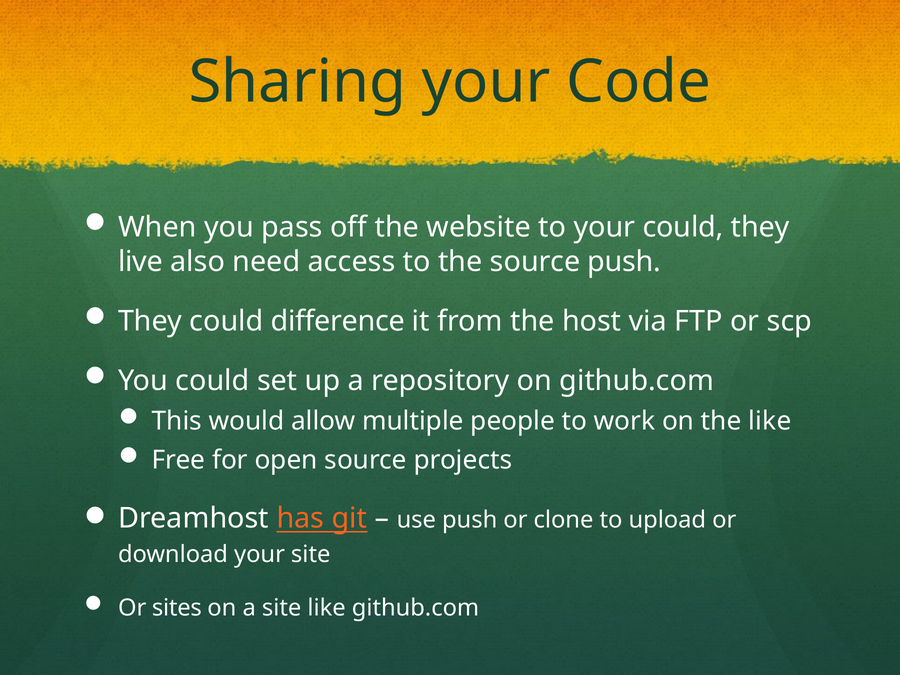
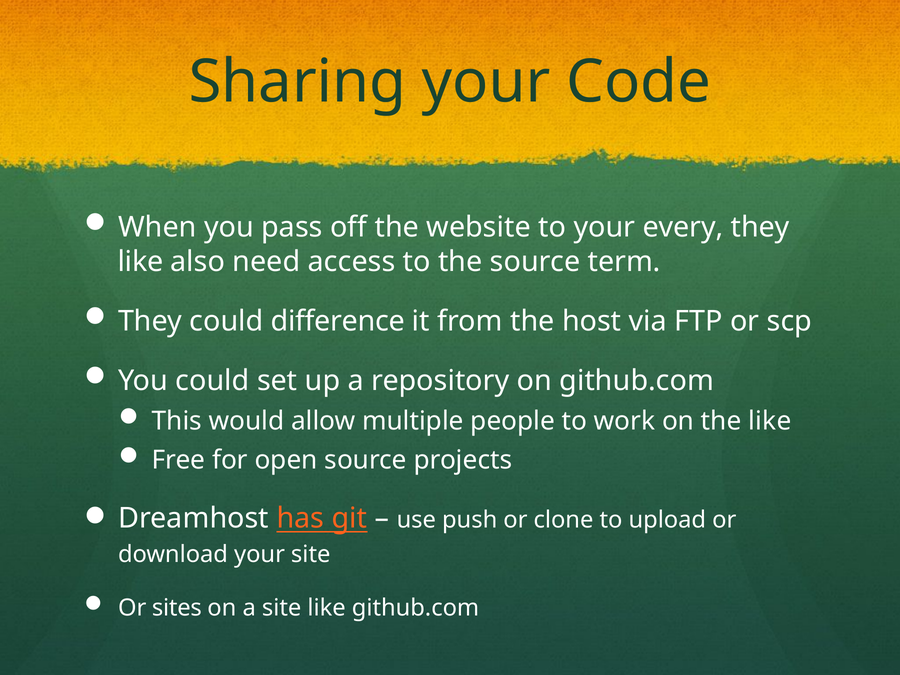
your could: could -> every
live at (141, 262): live -> like
source push: push -> term
